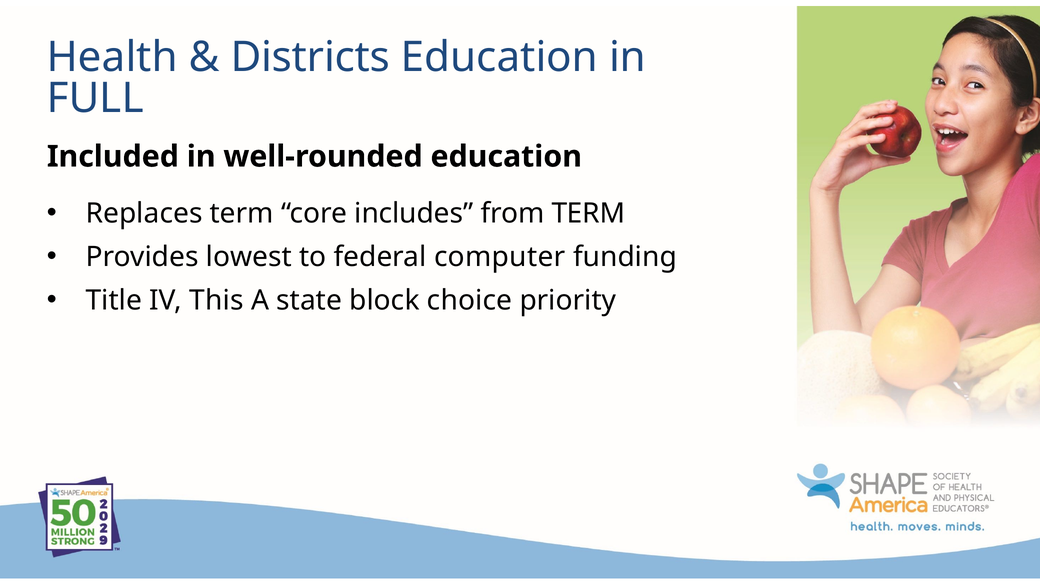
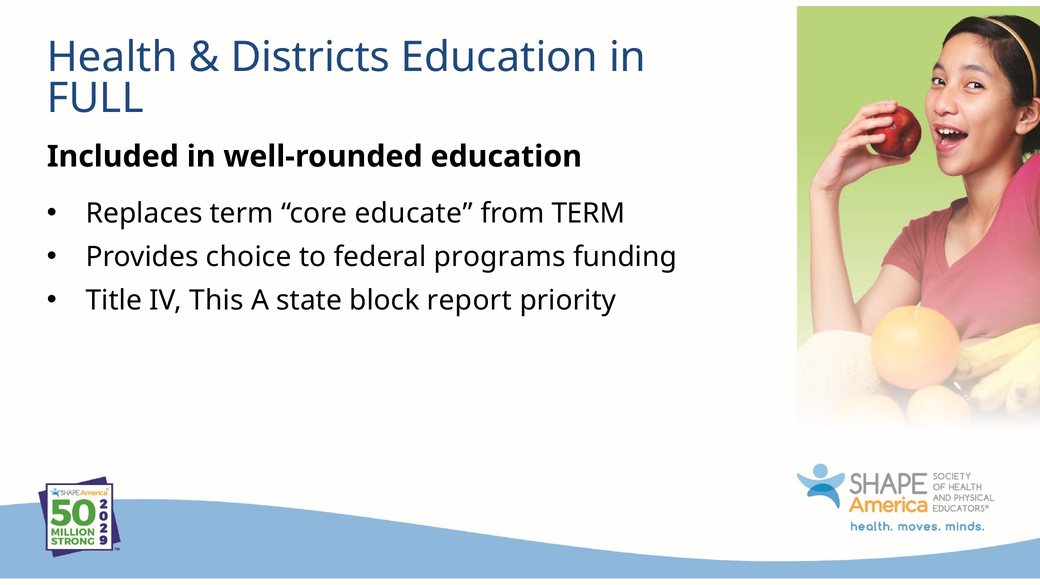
includes: includes -> educate
lowest: lowest -> choice
computer: computer -> programs
choice: choice -> report
